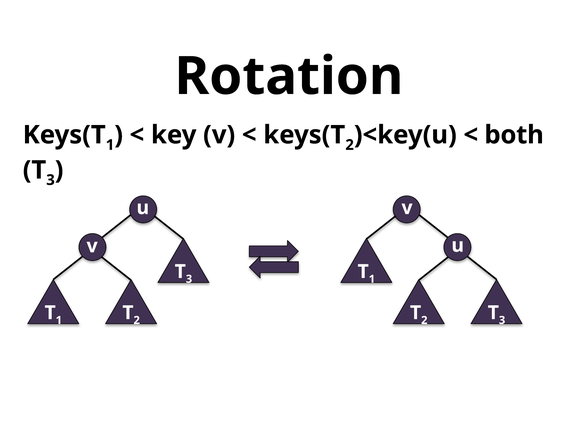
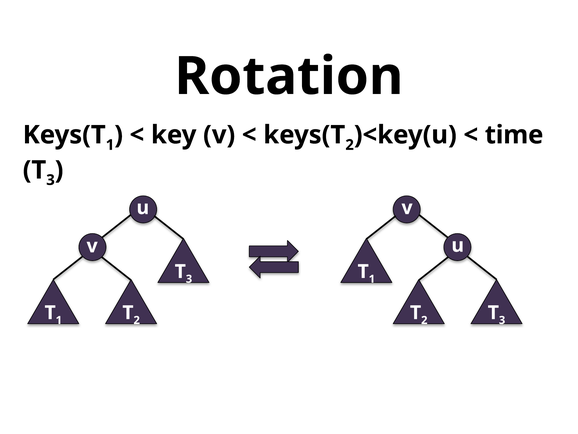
both: both -> time
